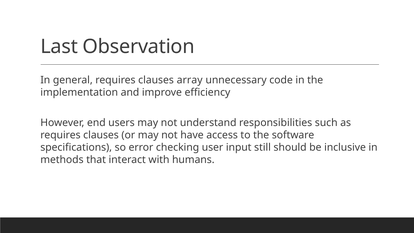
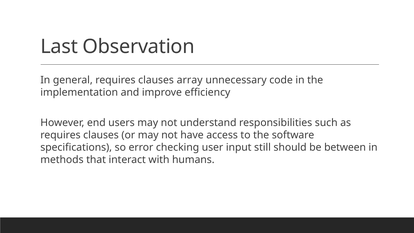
inclusive: inclusive -> between
